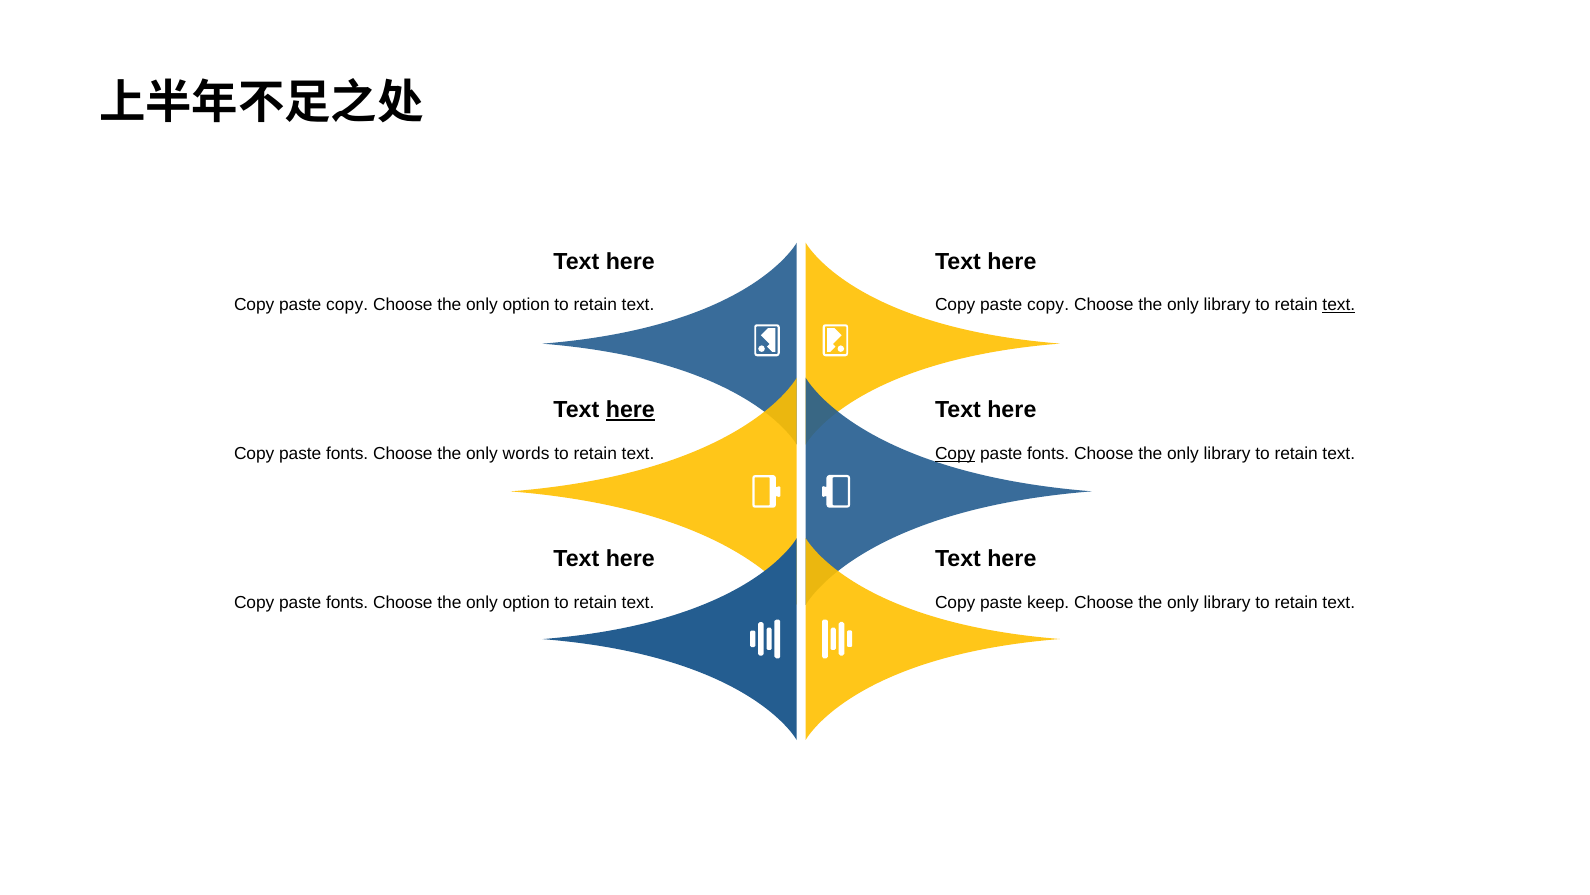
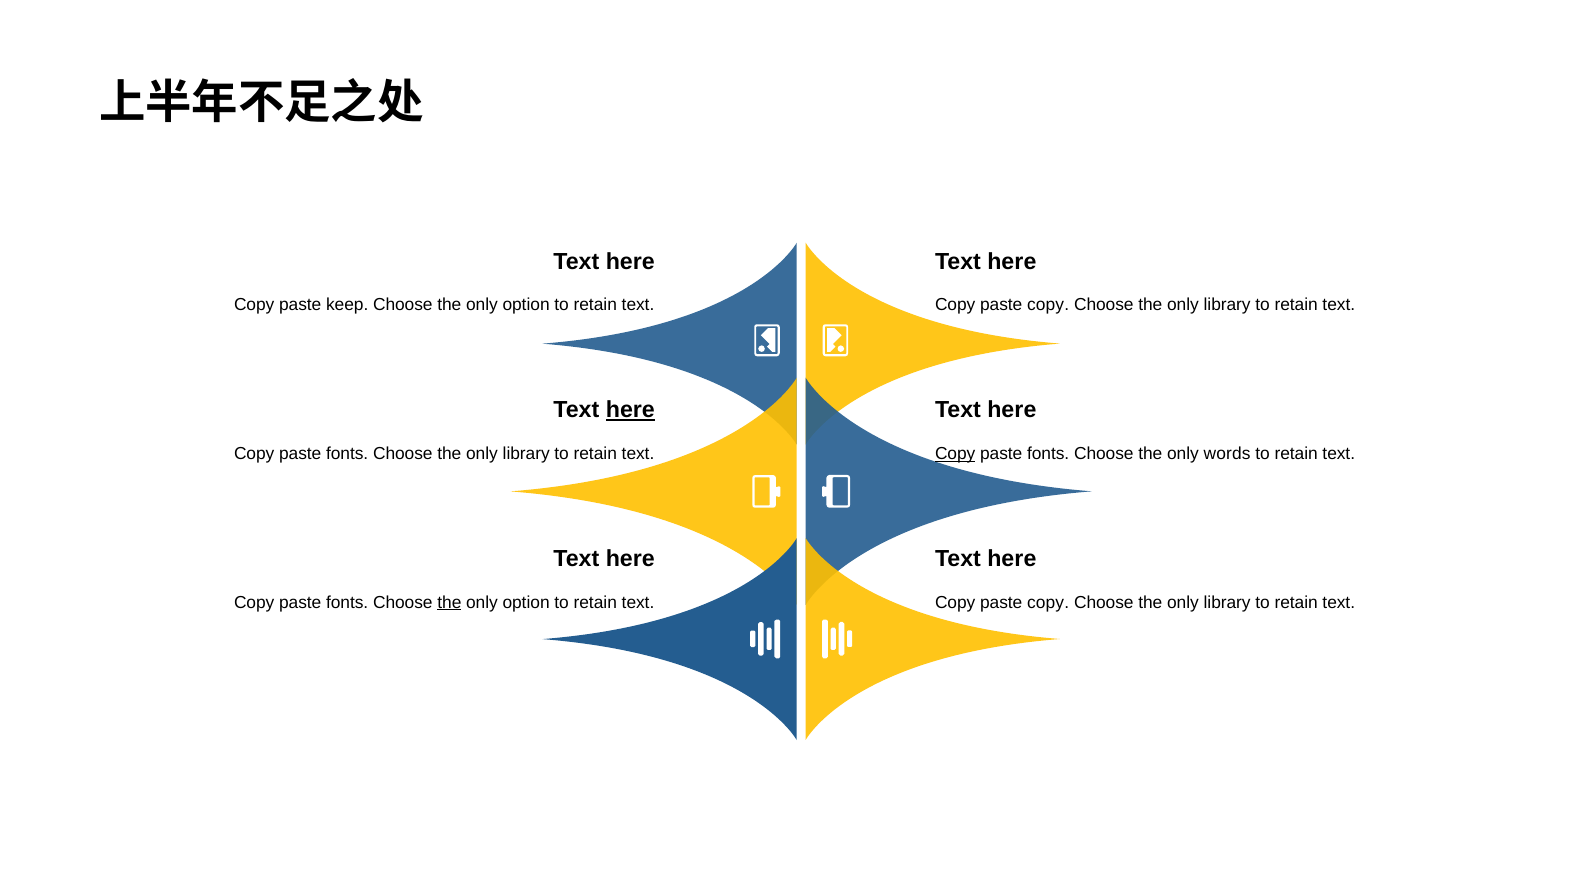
copy at (347, 305): copy -> keep
text at (1339, 305) underline: present -> none
words at (526, 453): words -> library
library at (1227, 453): library -> words
the at (449, 602) underline: none -> present
keep at (1048, 602): keep -> copy
